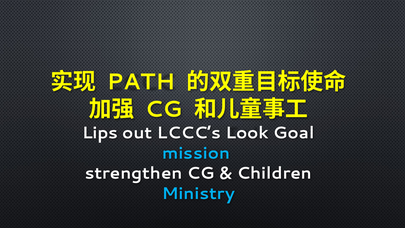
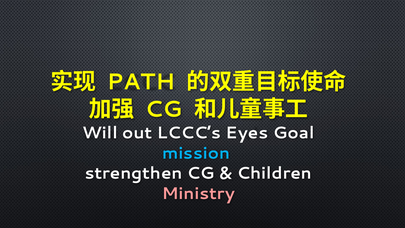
Lips: Lips -> Will
Look: Look -> Eyes
Ministry colour: light blue -> pink
